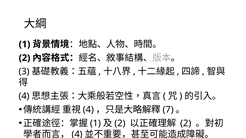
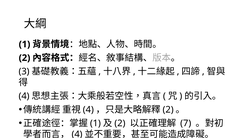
7 at (168, 110): 7 -> 2
2 at (186, 124): 2 -> 7
